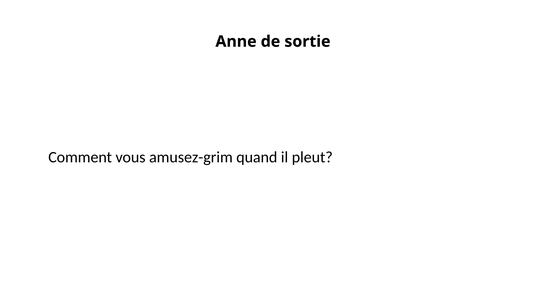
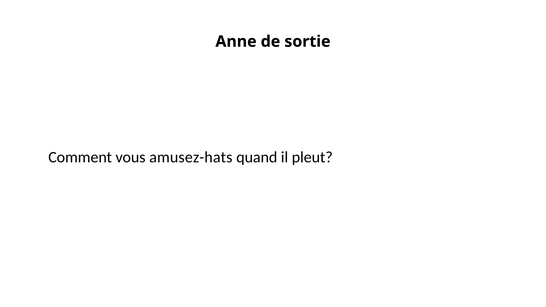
amusez-grim: amusez-grim -> amusez-hats
